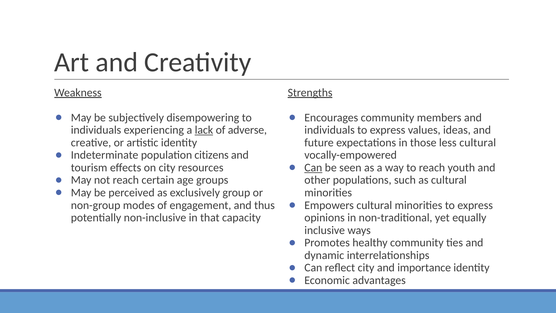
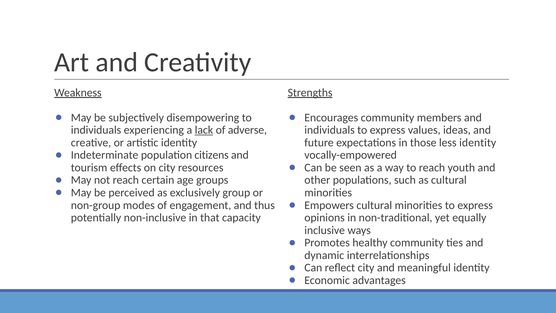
less cultural: cultural -> identity
Can at (313, 168) underline: present -> none
importance: importance -> meaningful
